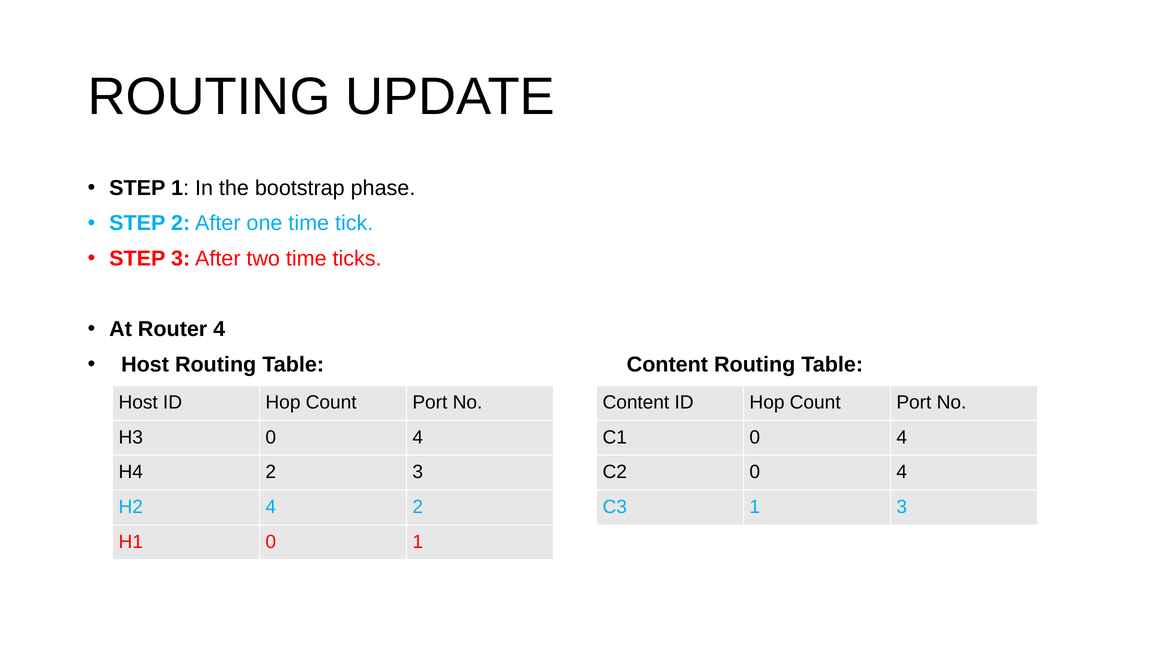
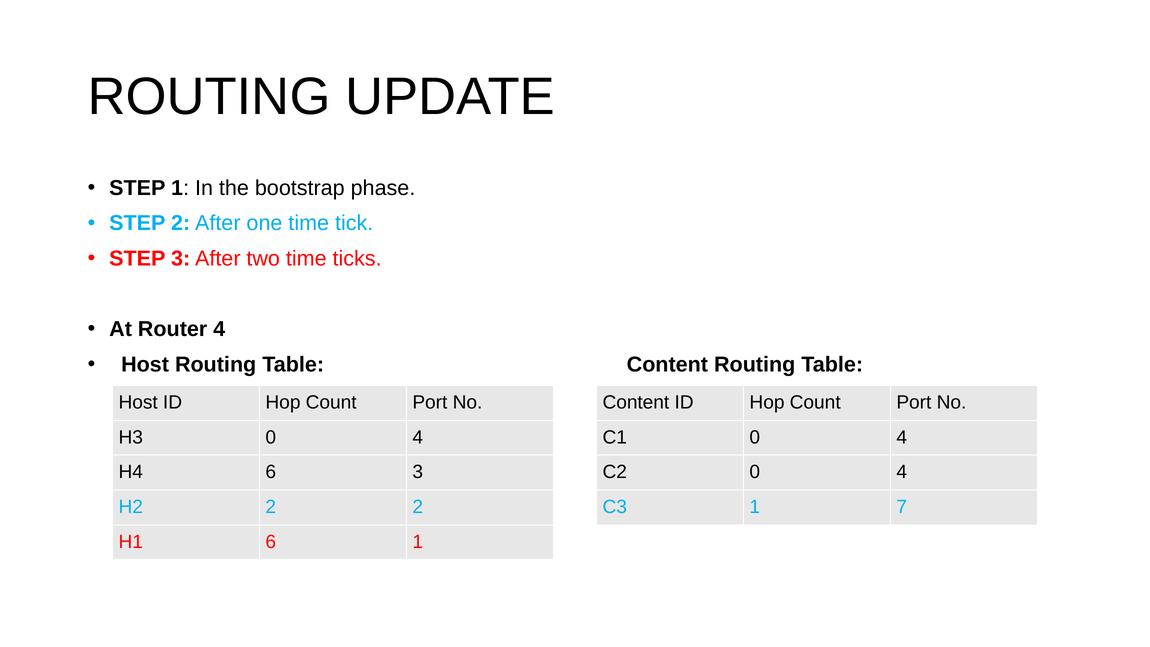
H4 2: 2 -> 6
H2 4: 4 -> 2
1 3: 3 -> 7
H1 0: 0 -> 6
